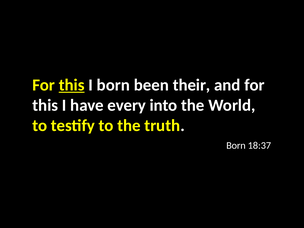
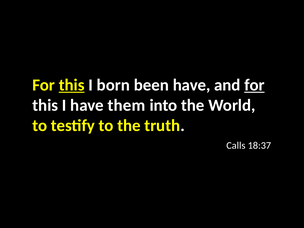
been their: their -> have
for at (254, 85) underline: none -> present
every: every -> them
Born at (236, 145): Born -> Calls
